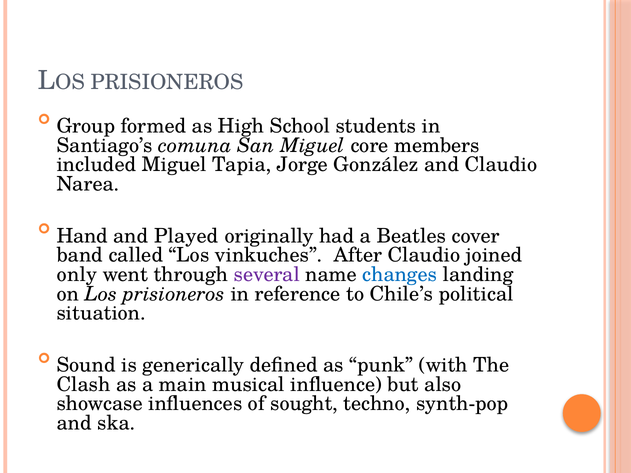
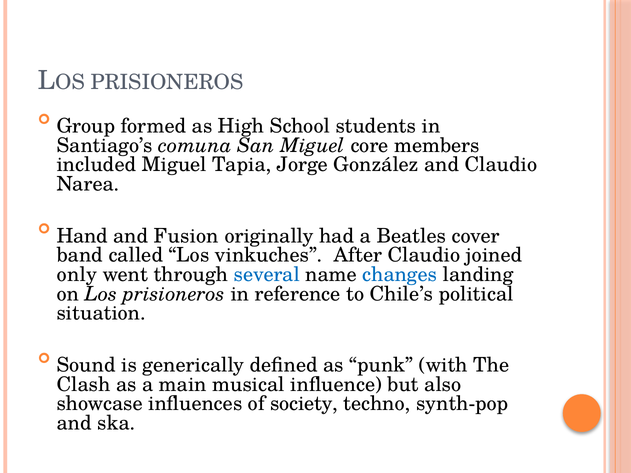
Played: Played -> Fusion
several colour: purple -> blue
sought: sought -> society
